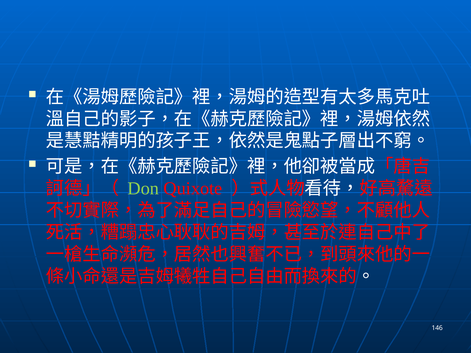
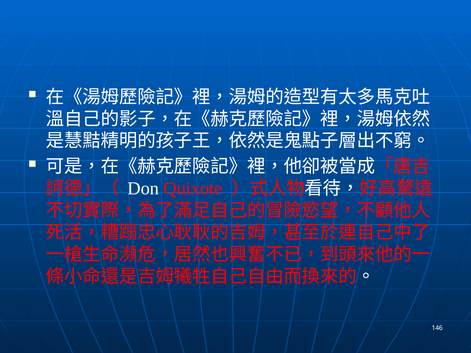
Don colour: light green -> white
